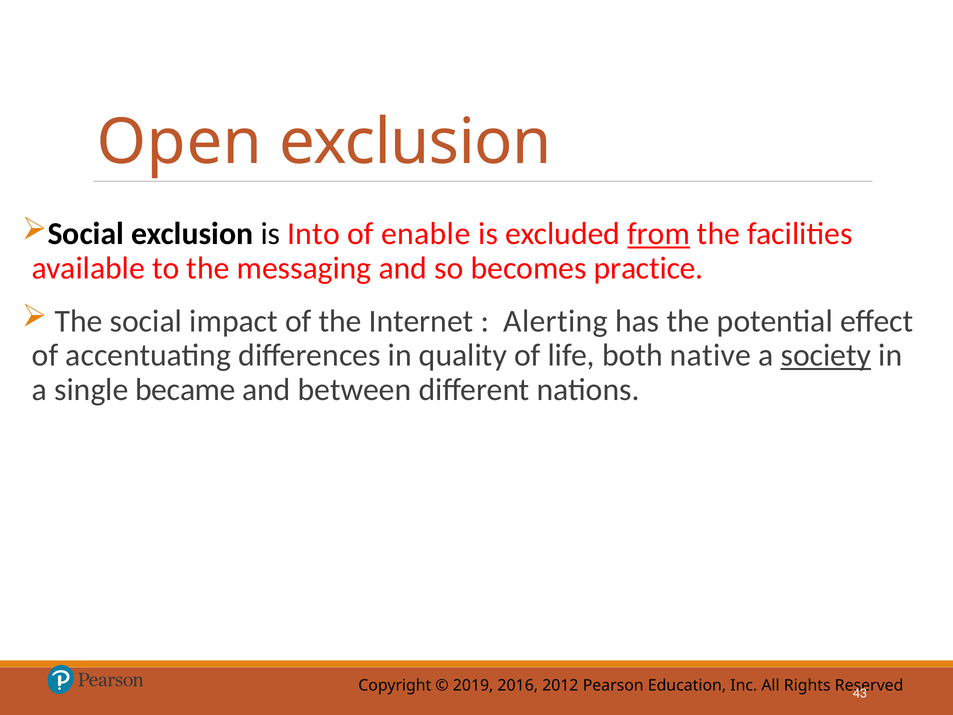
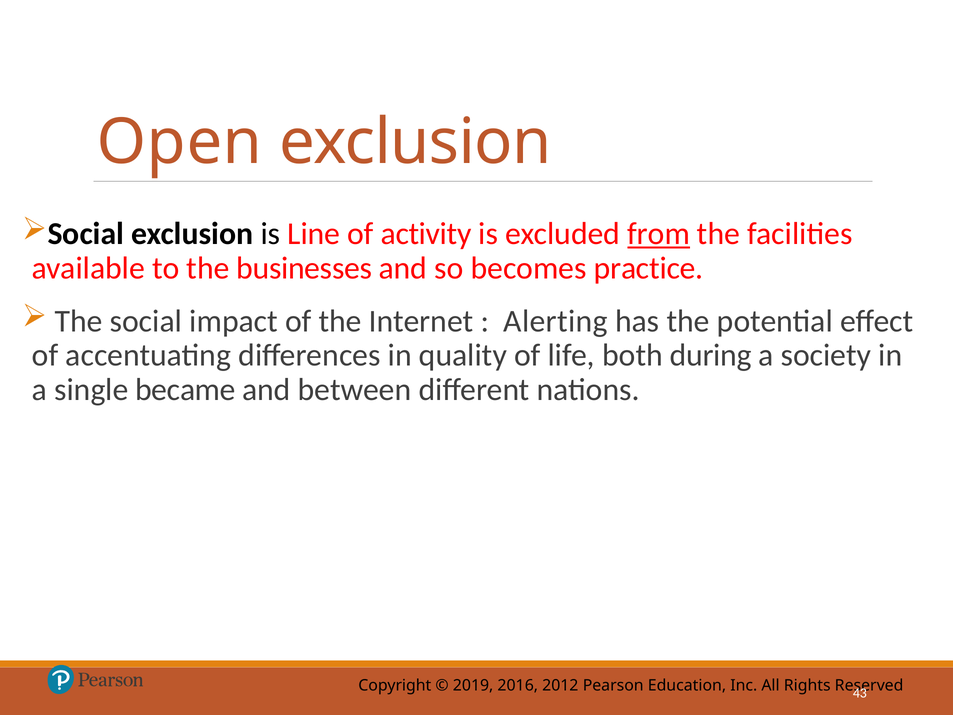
Into: Into -> Line
enable: enable -> activity
messaging: messaging -> businesses
native: native -> during
society underline: present -> none
